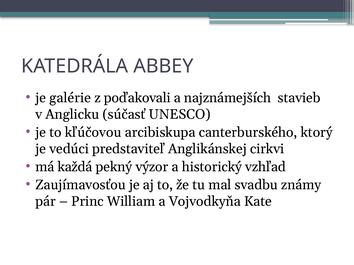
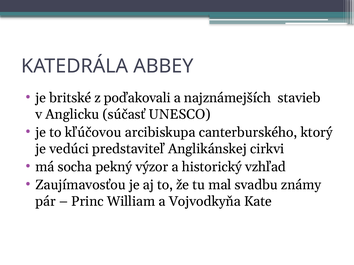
galérie: galérie -> britské
každá: každá -> socha
